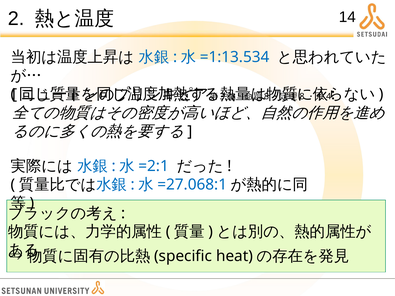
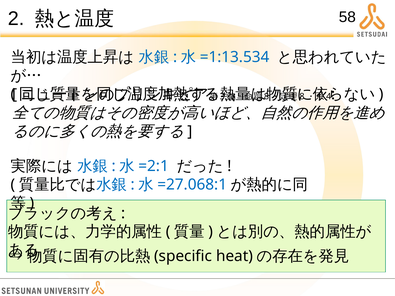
14: 14 -> 58
